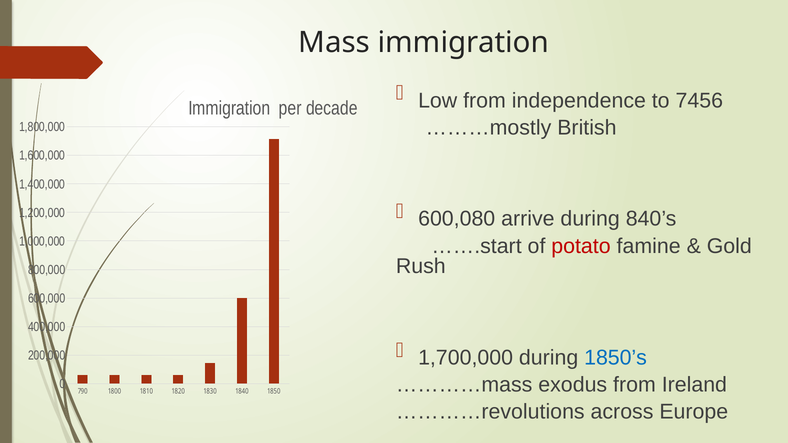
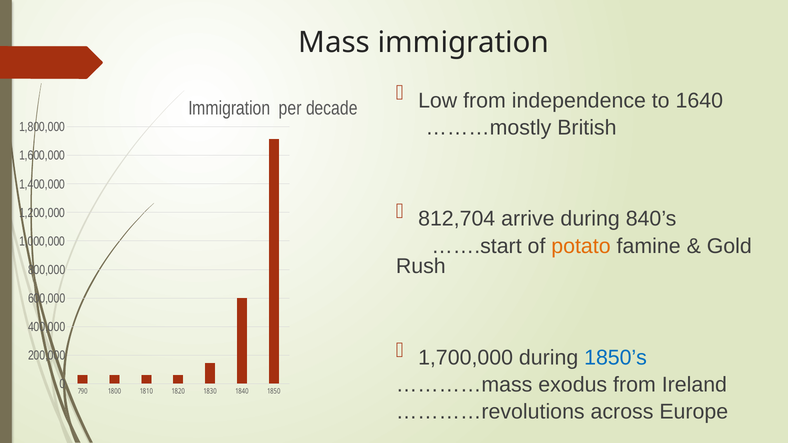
7456: 7456 -> 1640
600,080: 600,080 -> 812,704
potato colour: red -> orange
